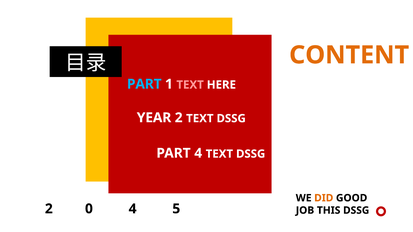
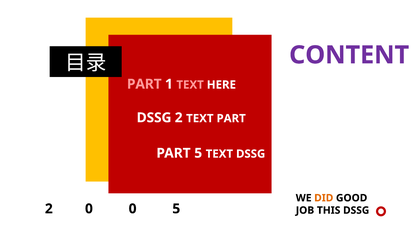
CONTENT colour: orange -> purple
PART at (144, 84) colour: light blue -> pink
YEAR at (154, 118): YEAR -> DSSG
2 TEXT DSSG: DSSG -> PART
PART 4: 4 -> 5
0 4: 4 -> 0
